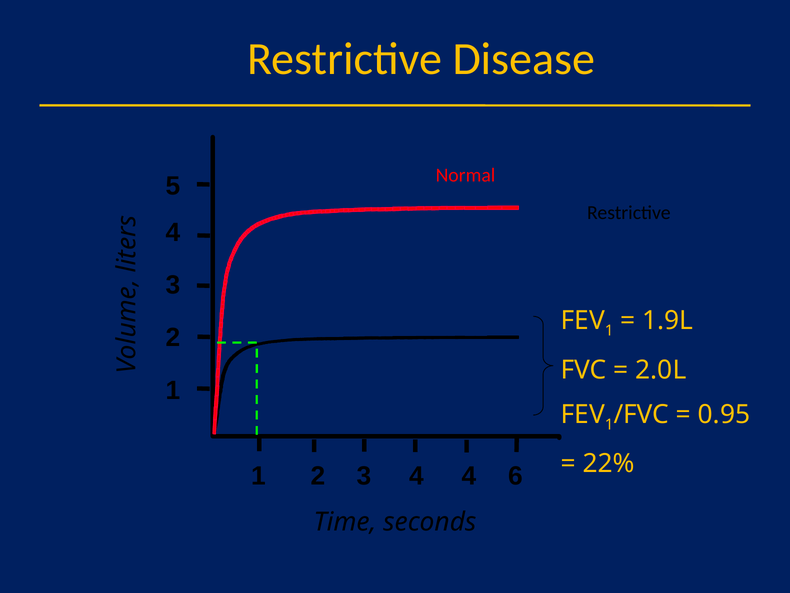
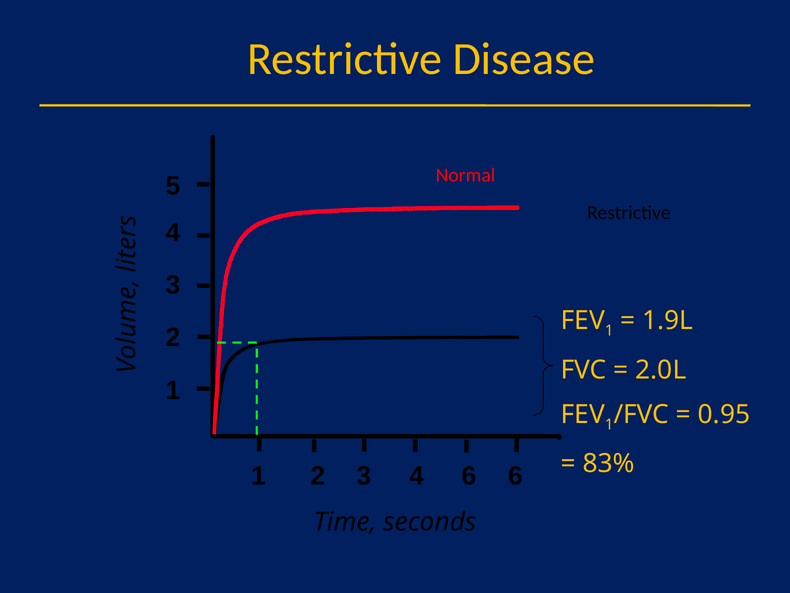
22%: 22% -> 83%
4 4: 4 -> 6
